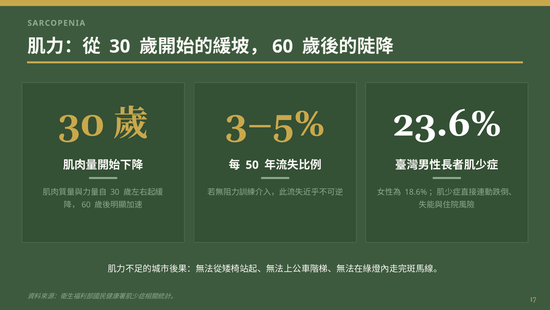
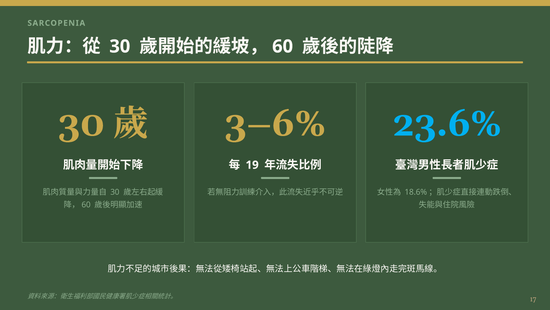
3–5%: 3–5% -> 3–6%
23.6% colour: white -> light blue
50: 50 -> 19
